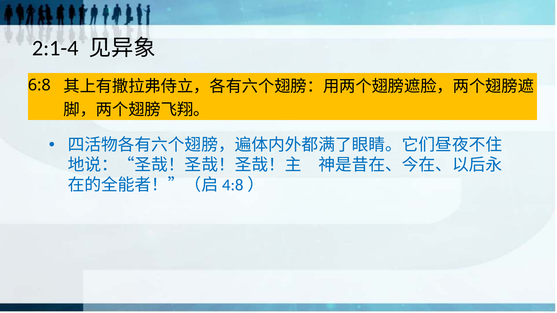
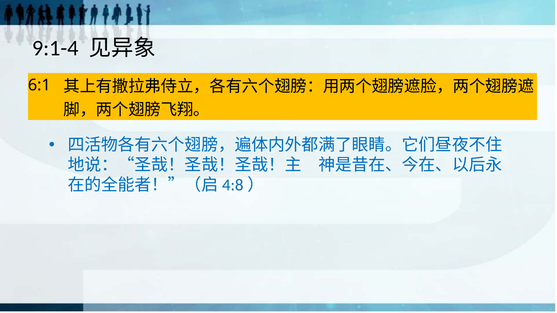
2:1-4: 2:1-4 -> 9:1-4
6:8: 6:8 -> 6:1
